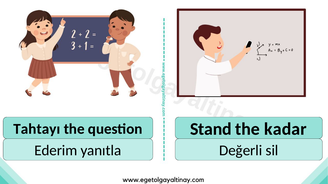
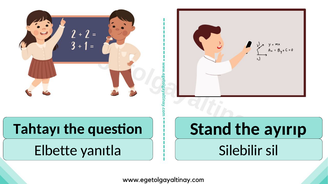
kadar: kadar -> ayırıp
Ederim: Ederim -> Elbette
Değerli: Değerli -> Silebilir
